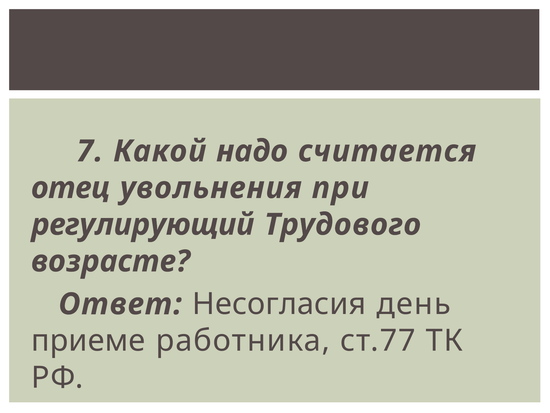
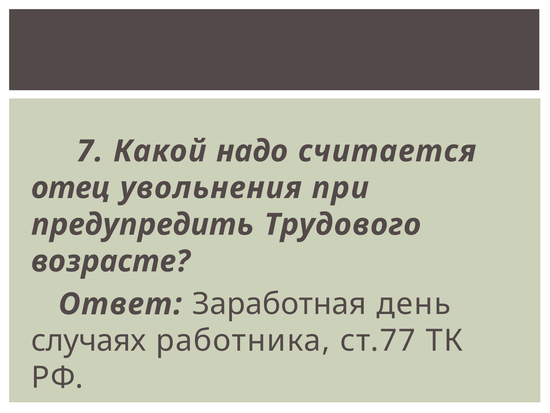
регулирующий: регулирующий -> предупредить
Несогласия: Несогласия -> Заработная
приеме: приеме -> случаях
